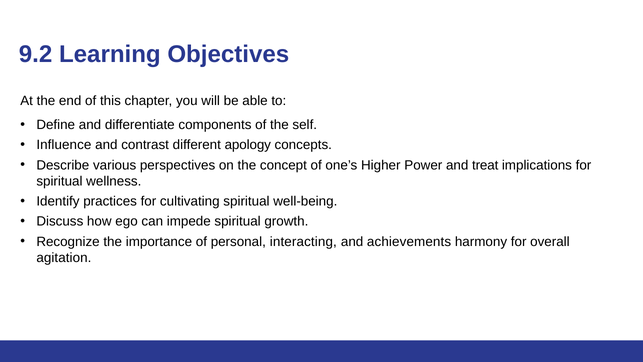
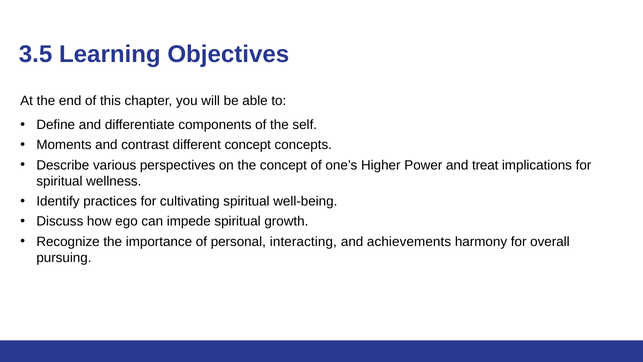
9.2: 9.2 -> 3.5
Influence: Influence -> Moments
different apology: apology -> concept
agitation: agitation -> pursuing
